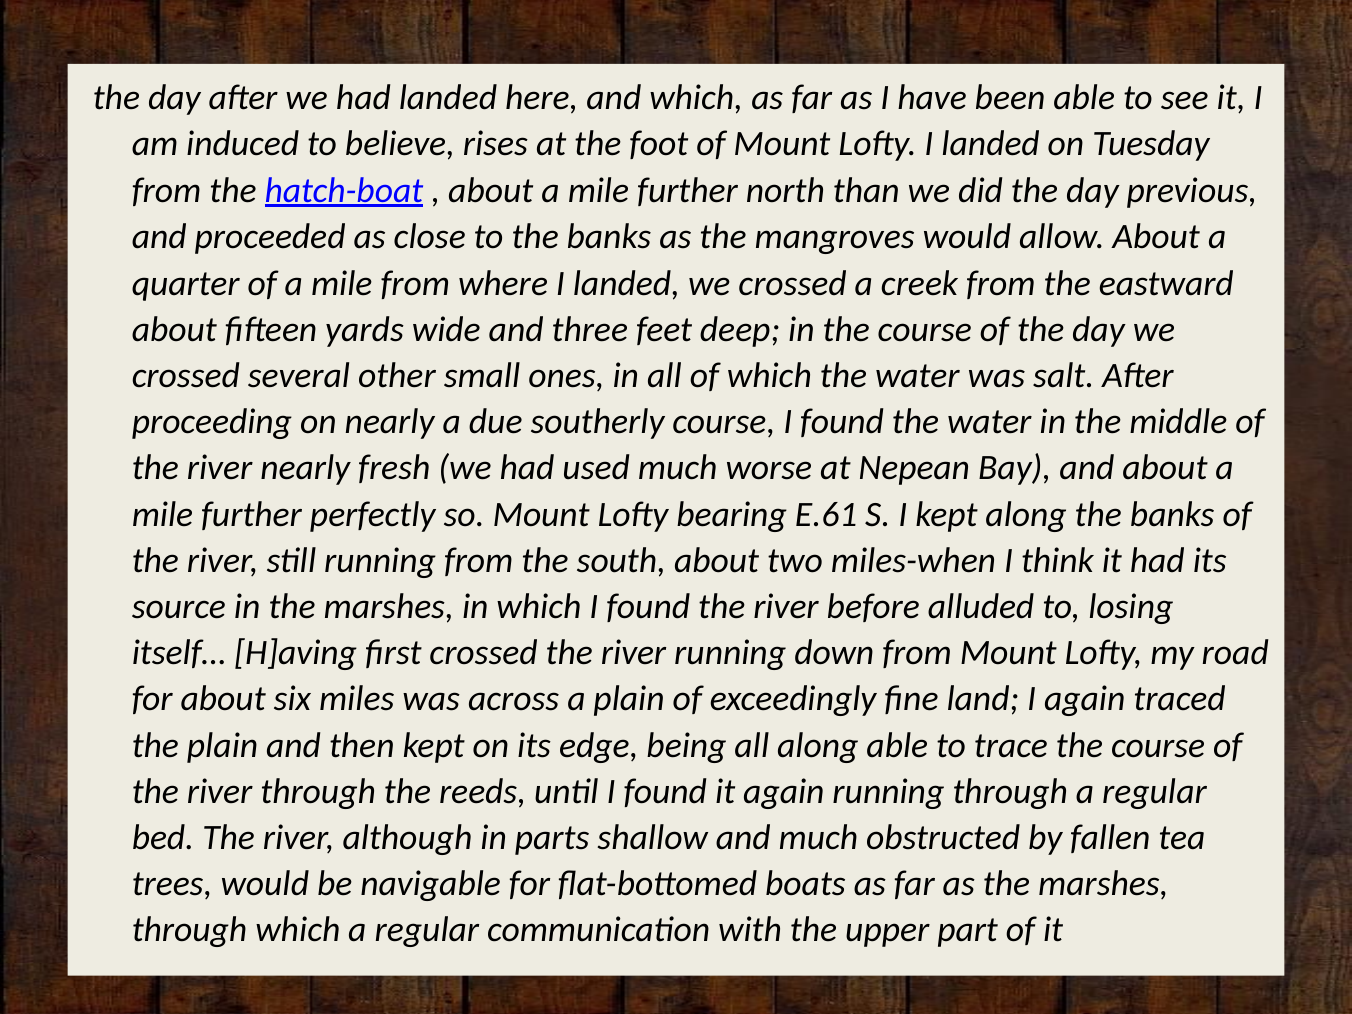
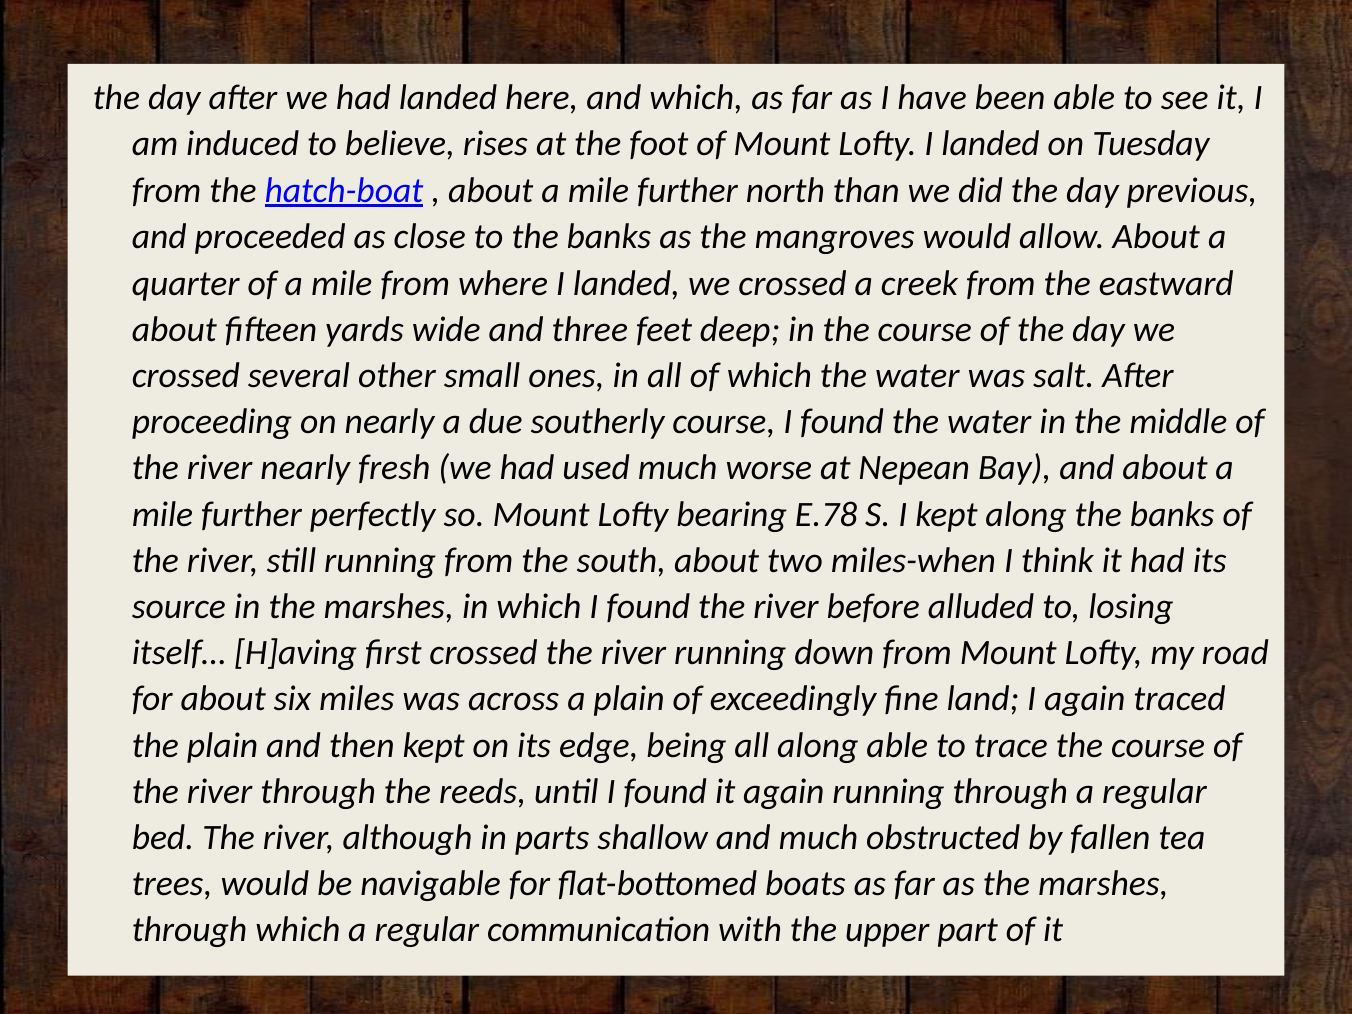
E.61: E.61 -> E.78
